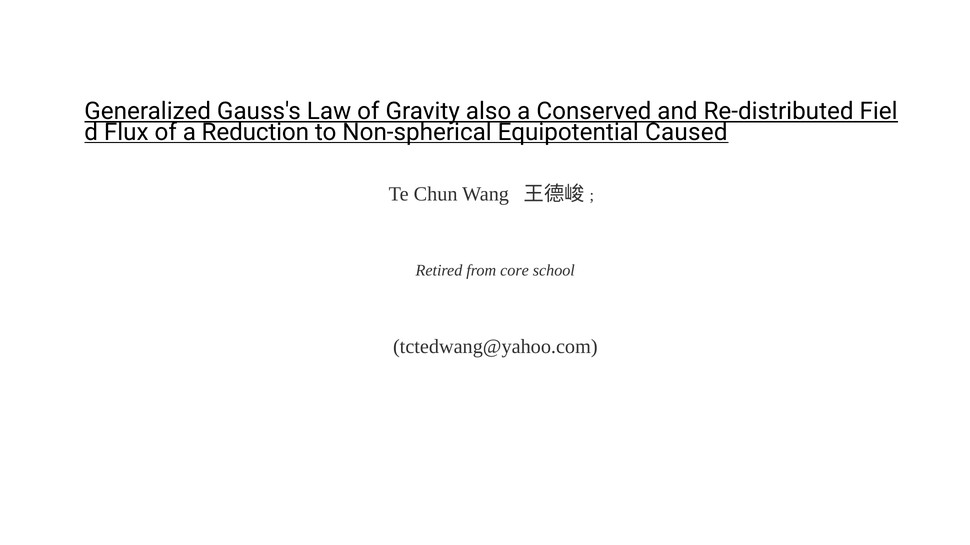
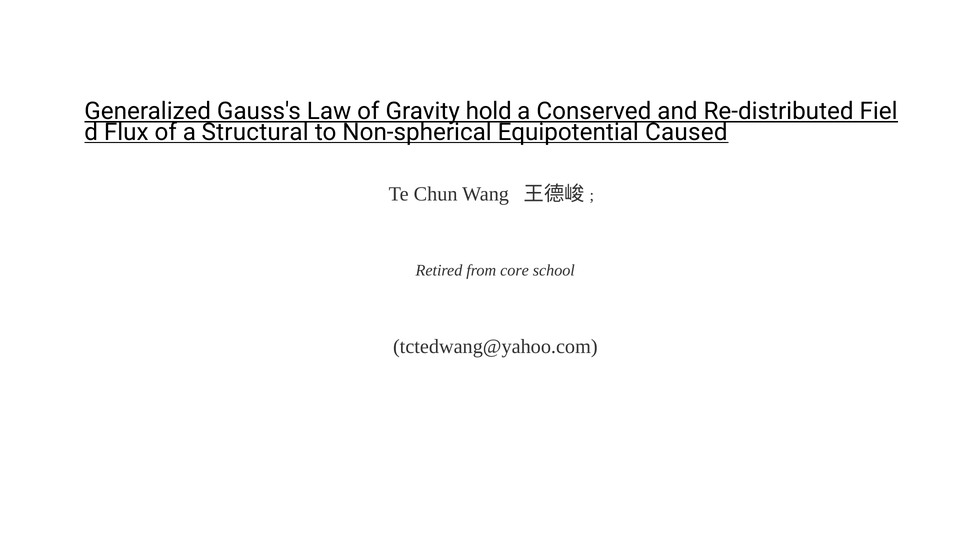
also: also -> hold
Reduction: Reduction -> Structural
